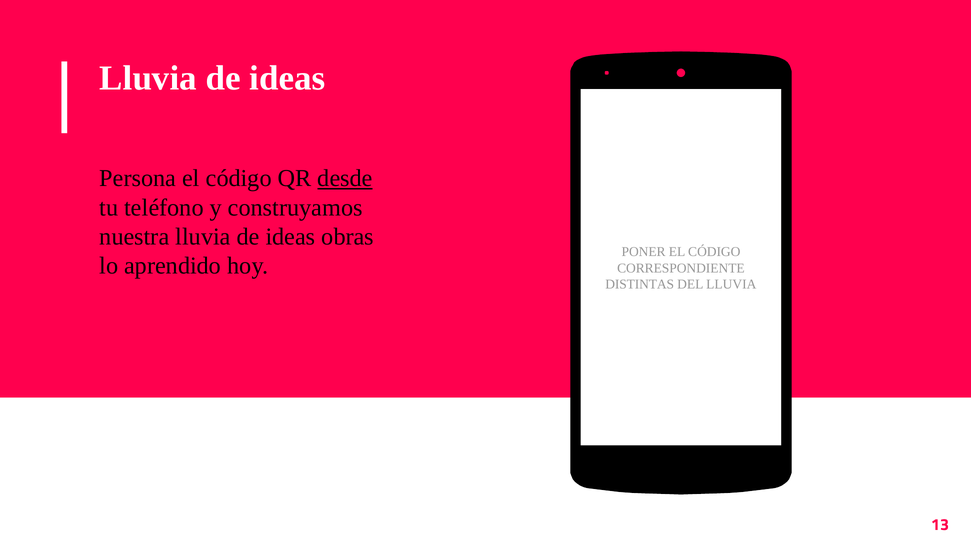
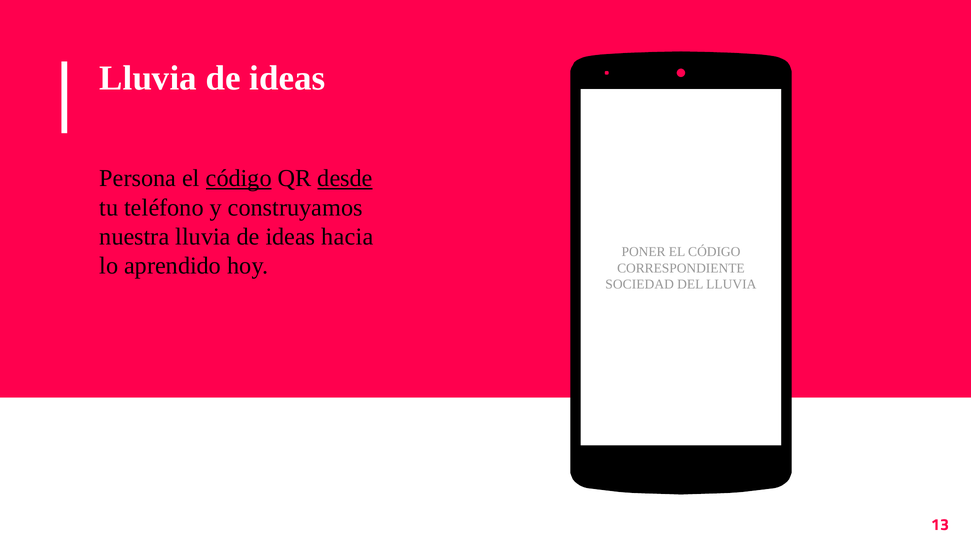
código at (239, 179) underline: none -> present
obras: obras -> hacia
DISTINTAS: DISTINTAS -> SOCIEDAD
